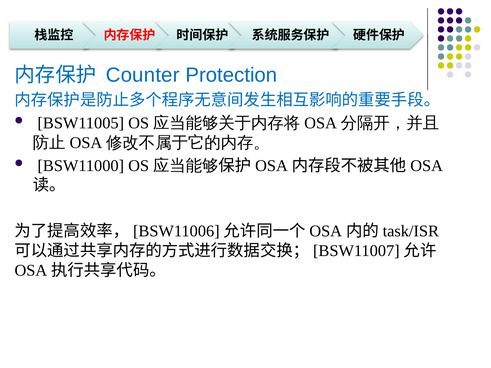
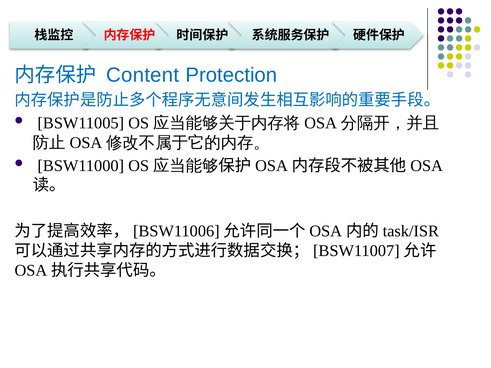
Counter: Counter -> Content
